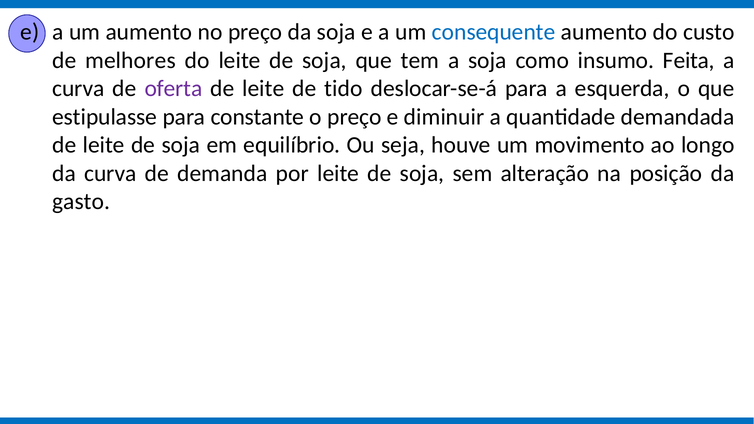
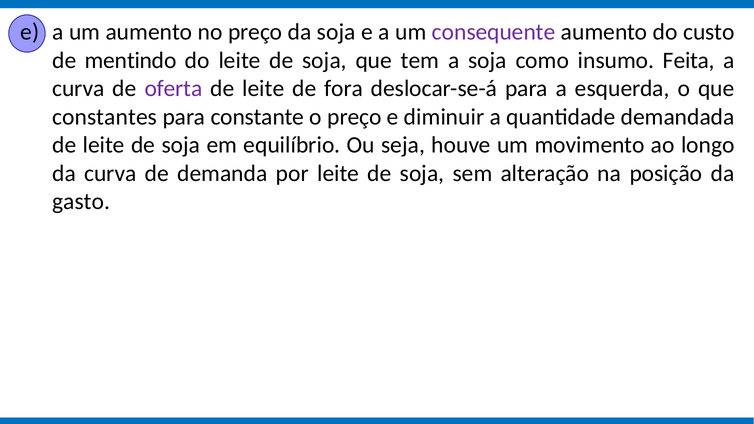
consequente colour: blue -> purple
melhores: melhores -> mentindo
tido: tido -> fora
estipulasse: estipulasse -> constantes
